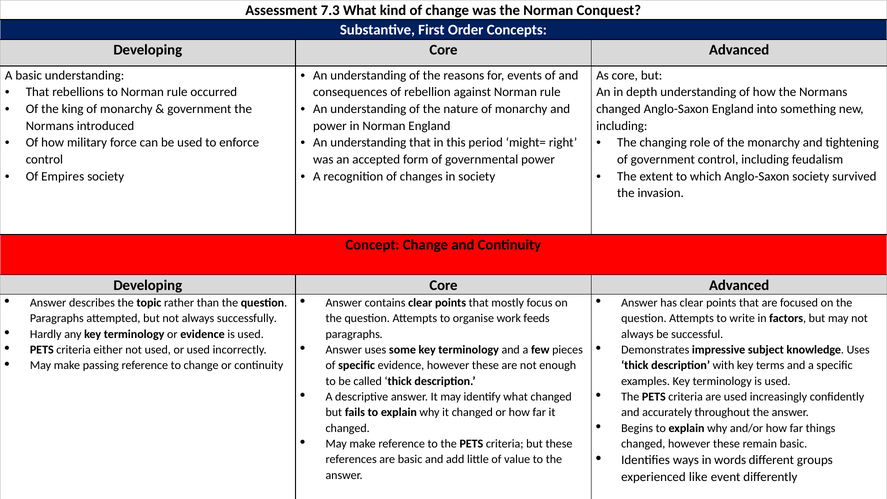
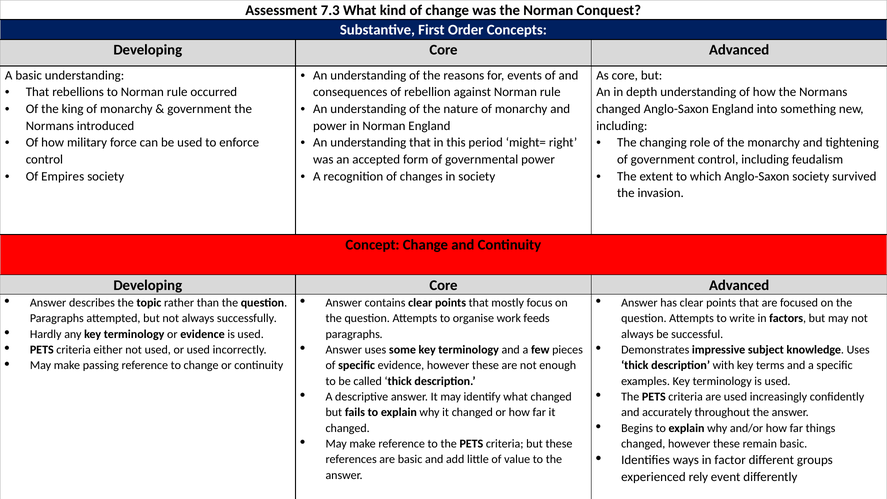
words: words -> factor
like: like -> rely
